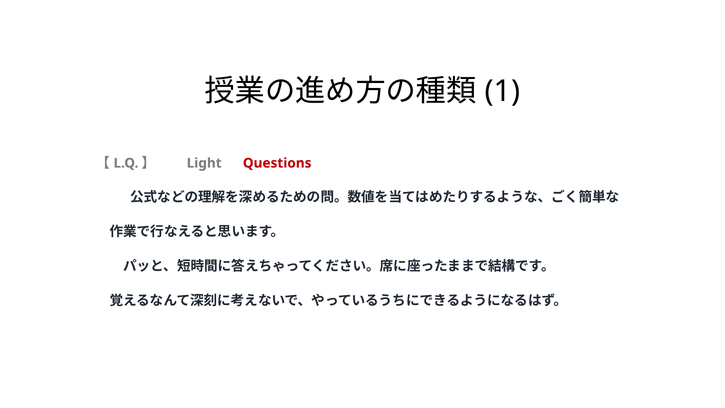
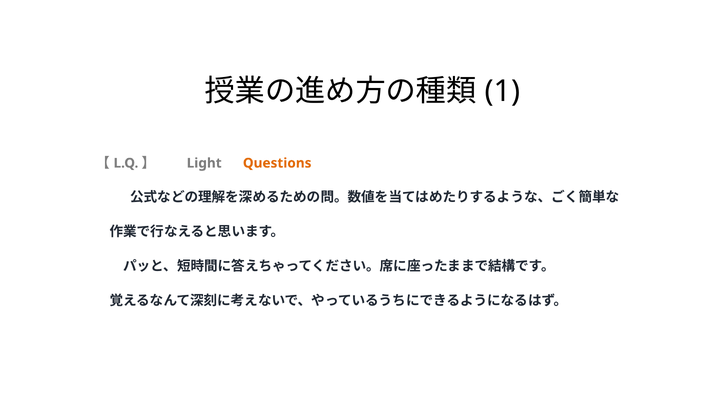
Questions colour: red -> orange
